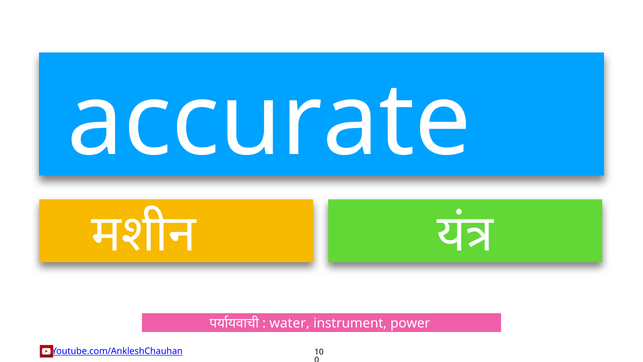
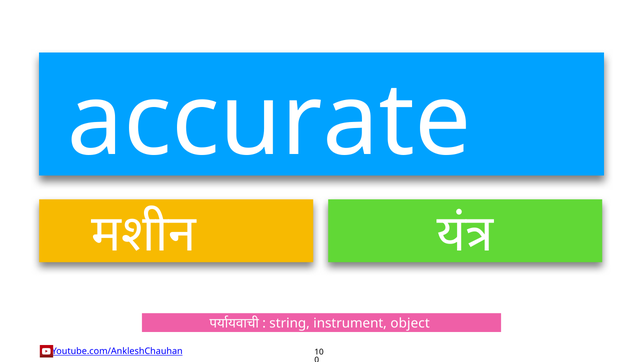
water: water -> string
power: power -> object
